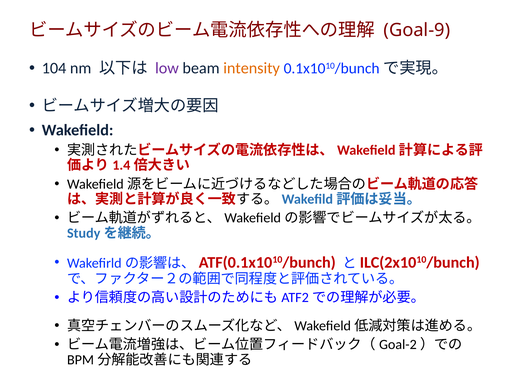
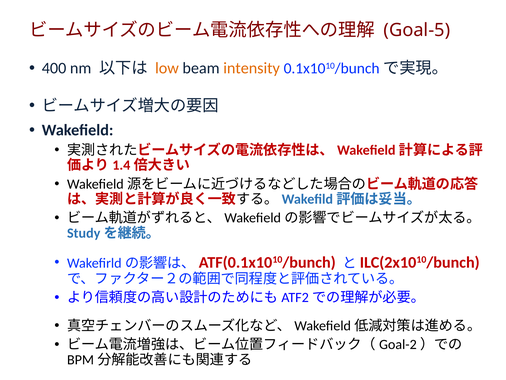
Goal-9: Goal-9 -> Goal-5
104: 104 -> 400
low colour: purple -> orange
